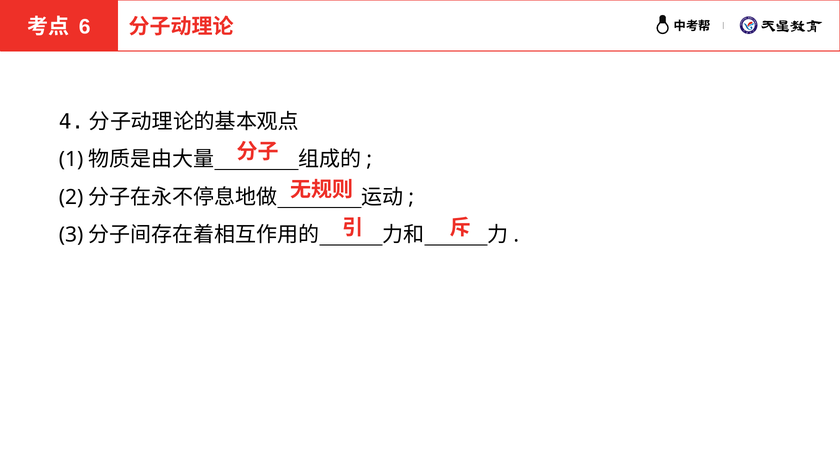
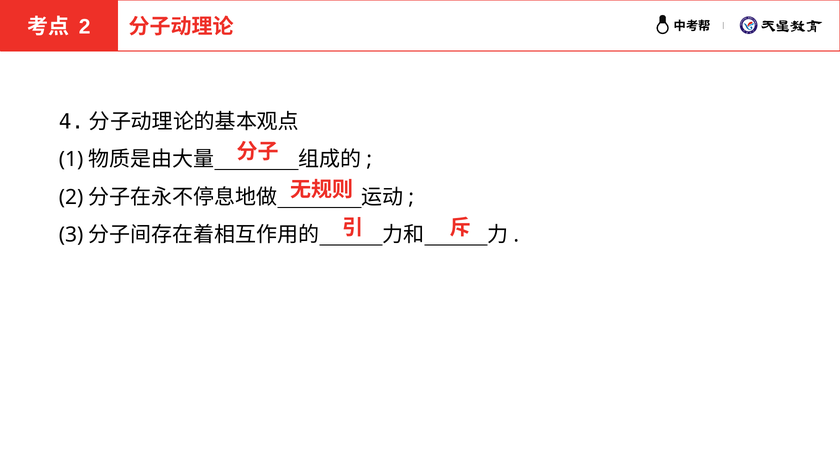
6 at (85, 27): 6 -> 2
